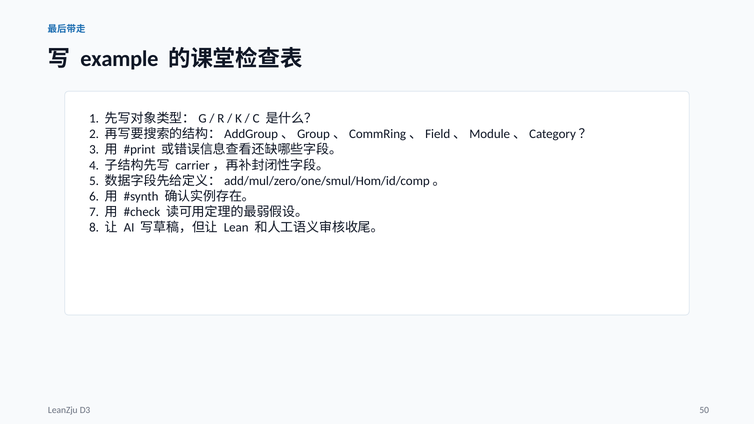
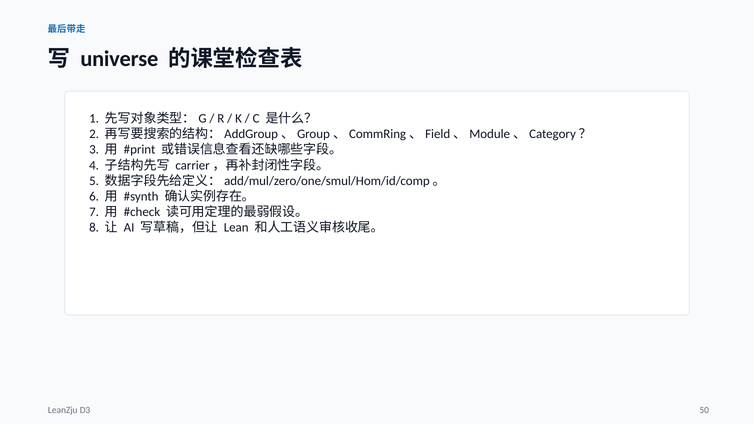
example: example -> universe
